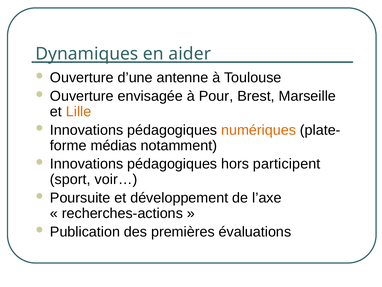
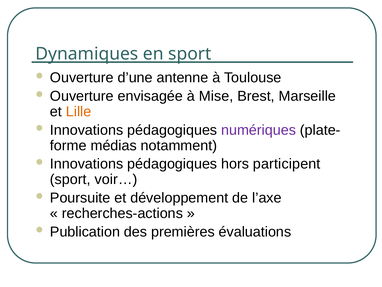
en aider: aider -> sport
Pour: Pour -> Mise
numériques colour: orange -> purple
